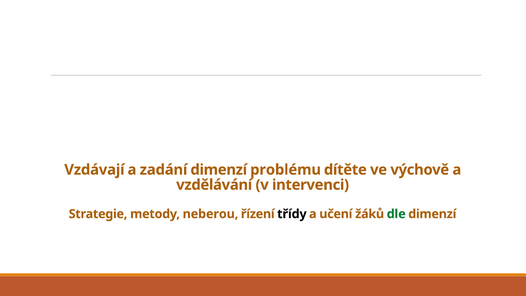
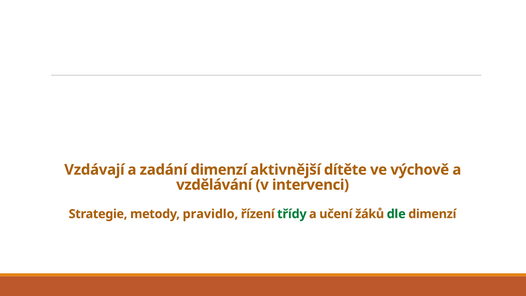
problému: problému -> aktivnější
neberou: neberou -> pravidlo
třídy colour: black -> green
